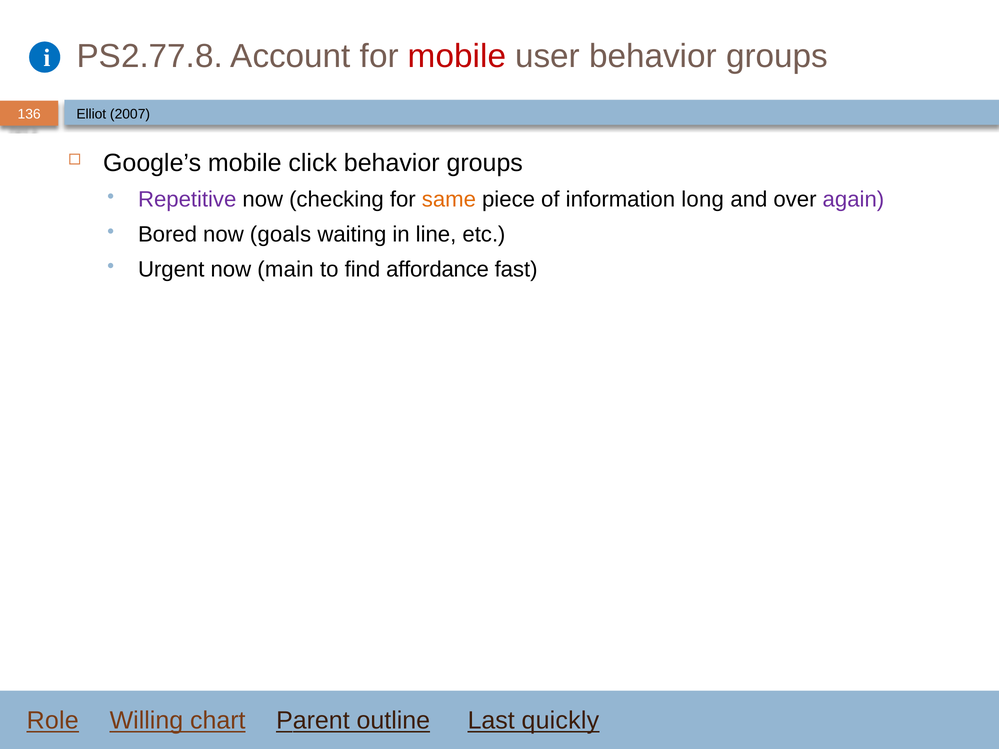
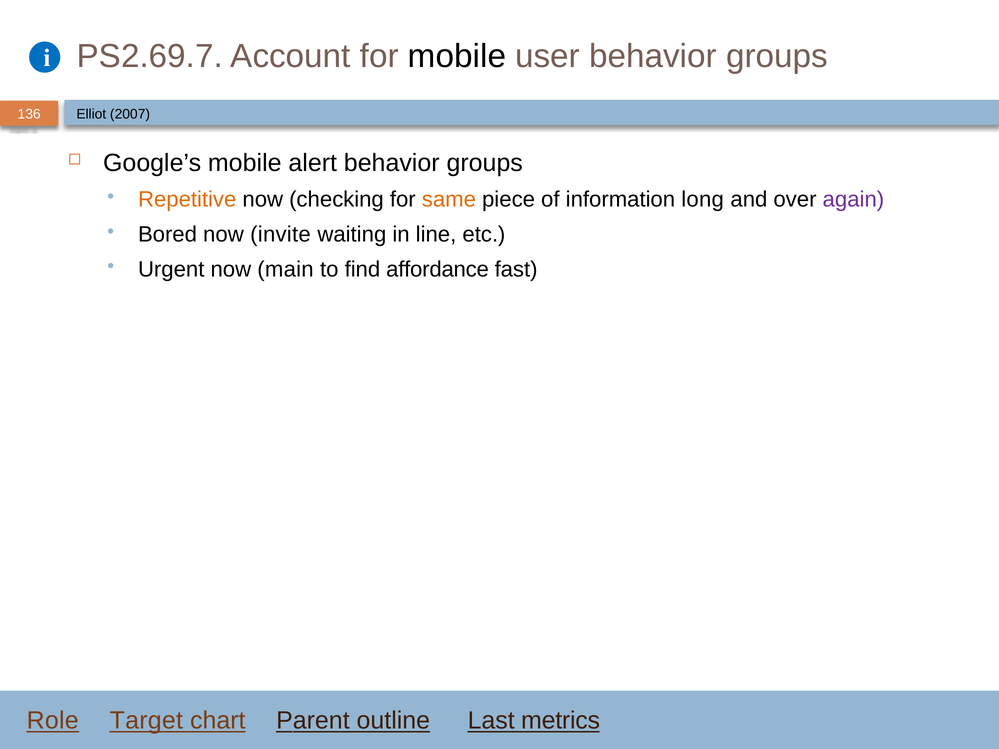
PS2.77.8: PS2.77.8 -> PS2.69.7
mobile at (457, 56) colour: red -> black
click: click -> alert
Repetitive colour: purple -> orange
goals: goals -> invite
Willing: Willing -> Target
quickly: quickly -> metrics
